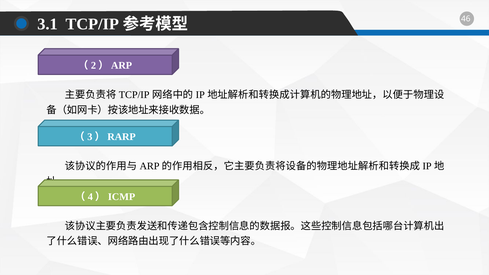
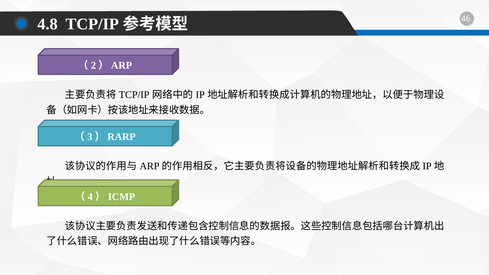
3.1: 3.1 -> 4.8
